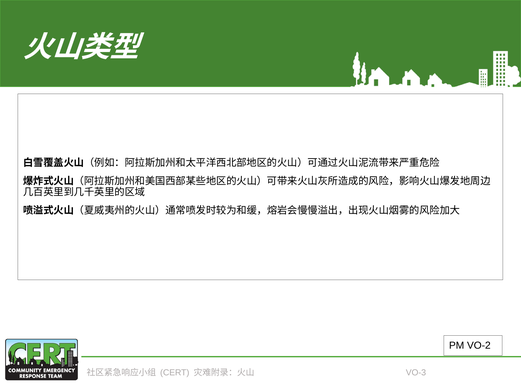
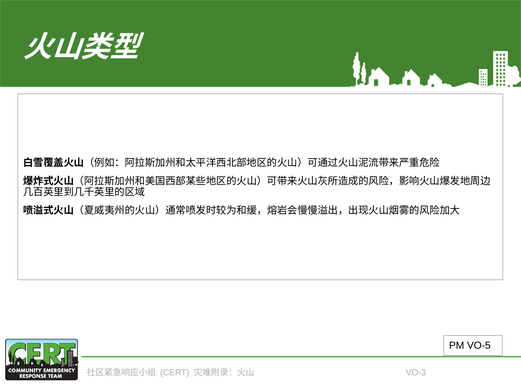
VO-2: VO-2 -> VO-5
